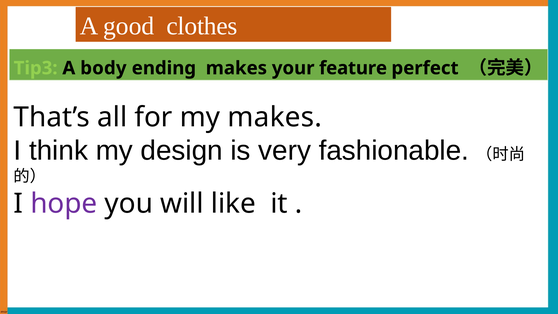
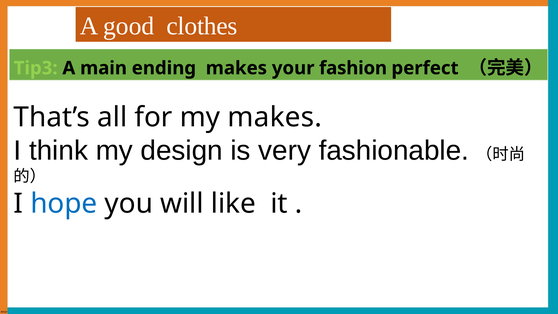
body: body -> main
feature: feature -> fashion
hope colour: purple -> blue
